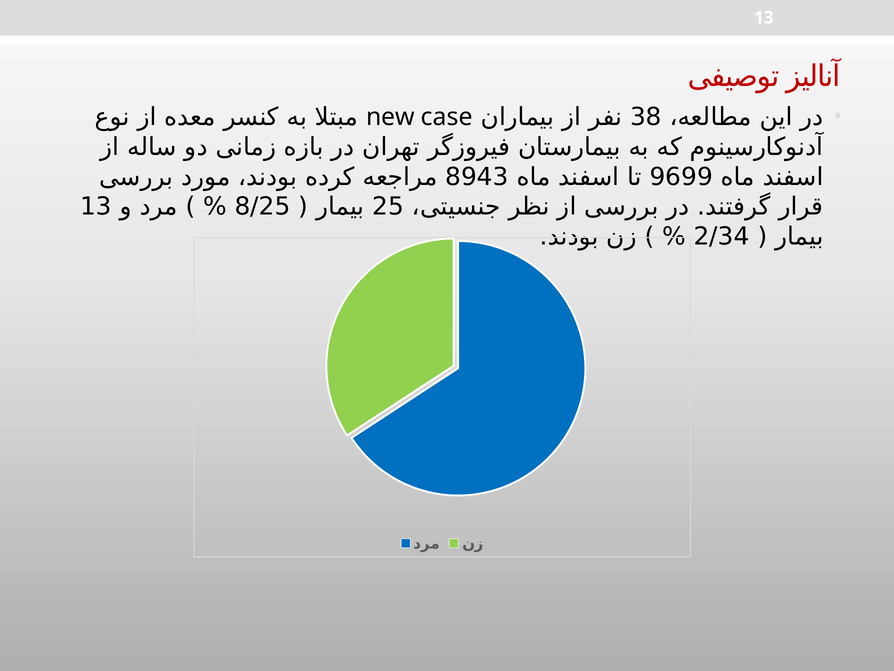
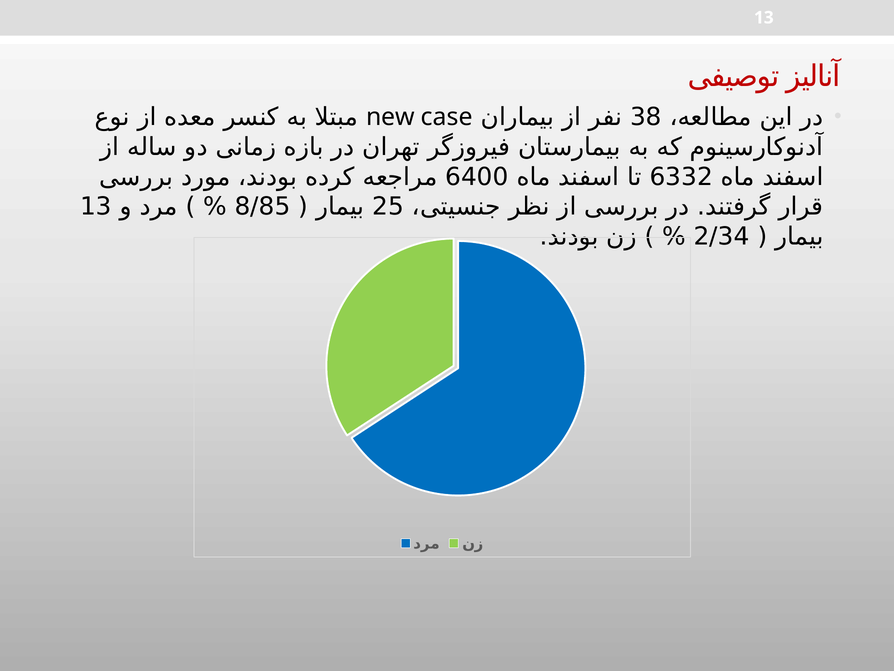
8943: 8943 -> 6400
9699: 9699 -> 6332
8/25: 8/25 -> 8/85
